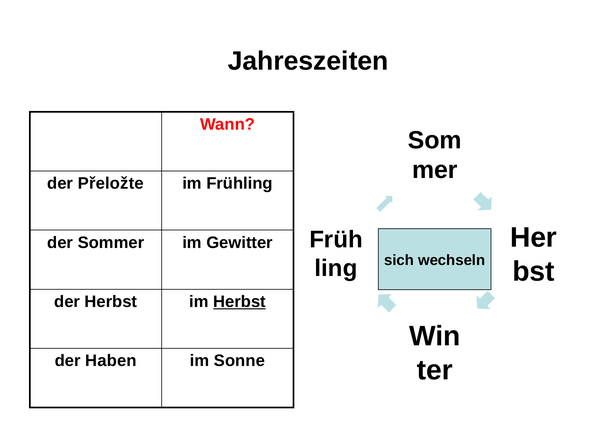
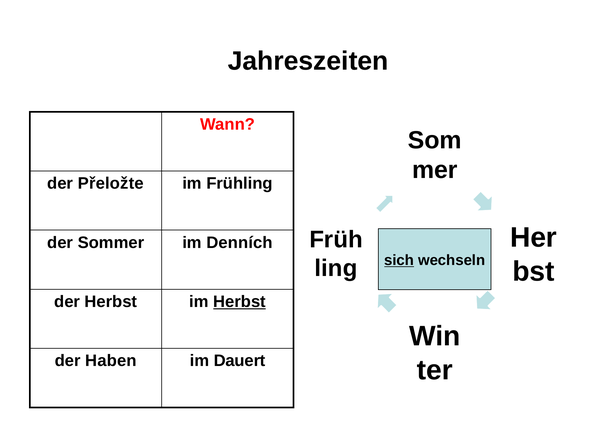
Gewitter: Gewitter -> Denních
sich underline: none -> present
Sonne: Sonne -> Dauert
